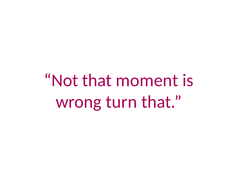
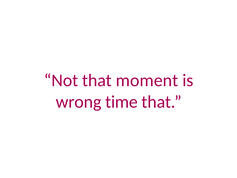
turn: turn -> time
